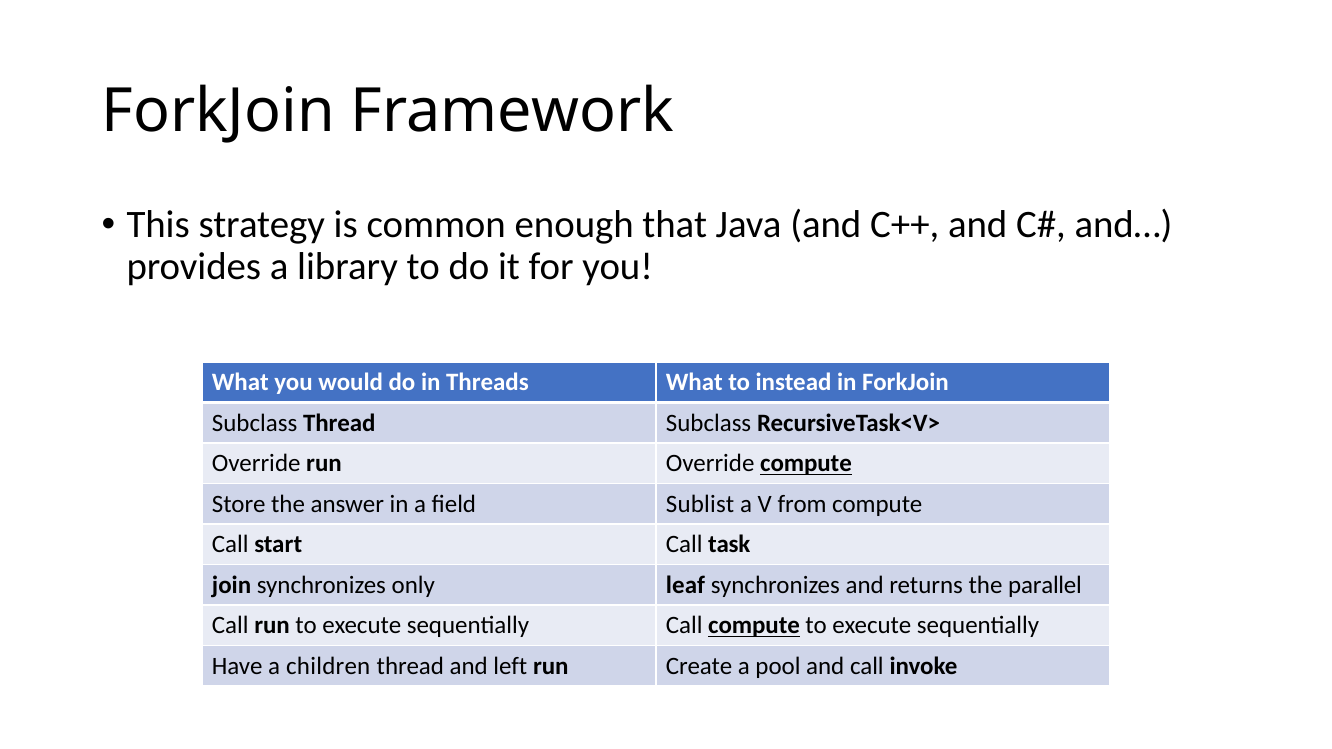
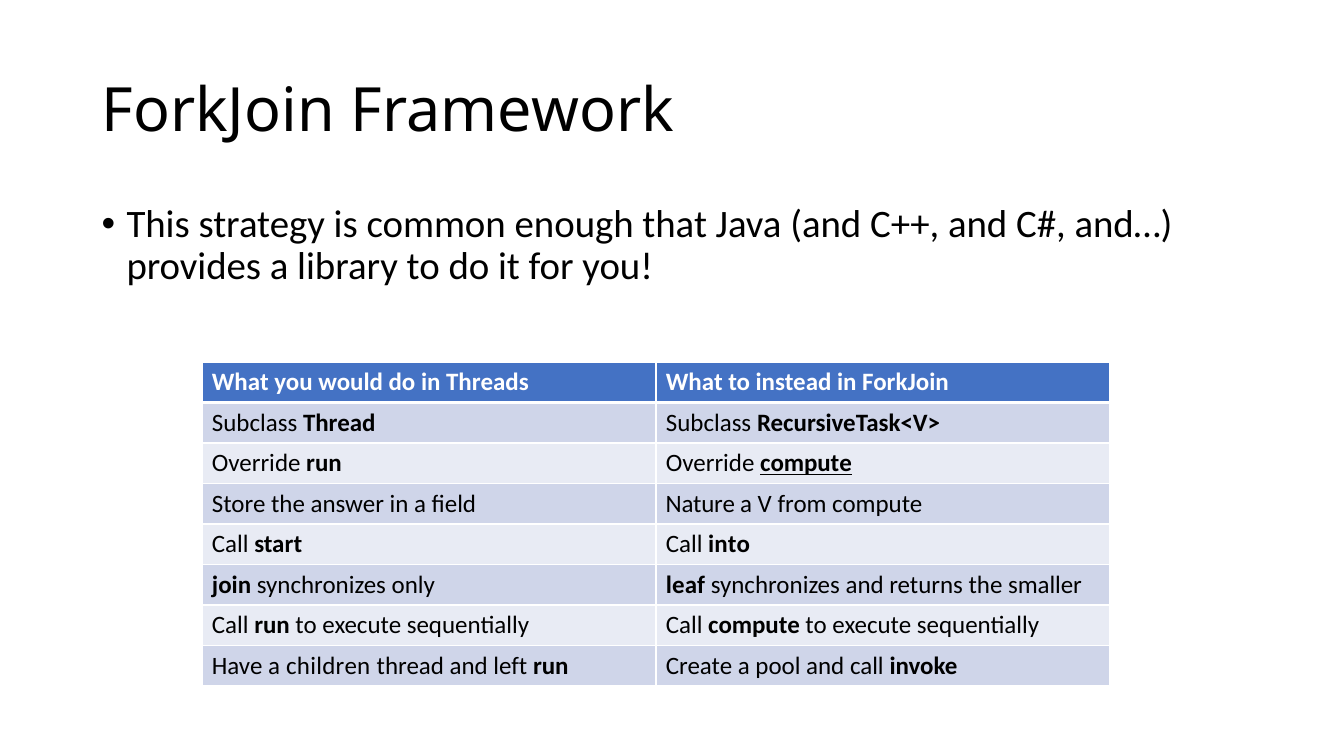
Sublist: Sublist -> Nature
task: task -> into
parallel: parallel -> smaller
compute at (754, 626) underline: present -> none
